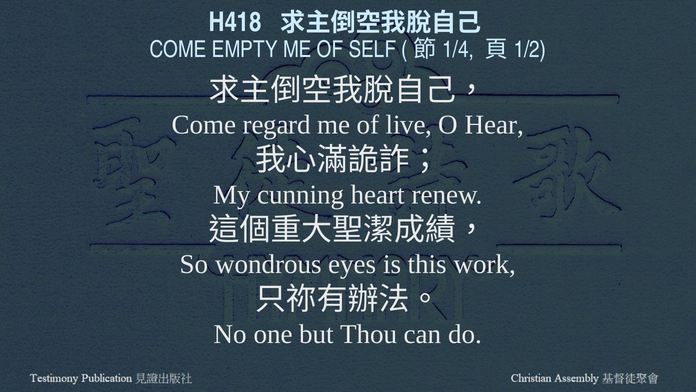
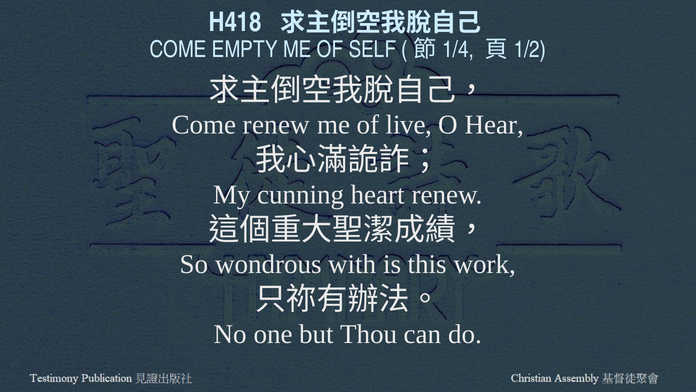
Come regard: regard -> renew
eyes: eyes -> with
